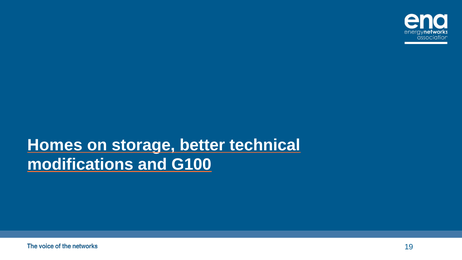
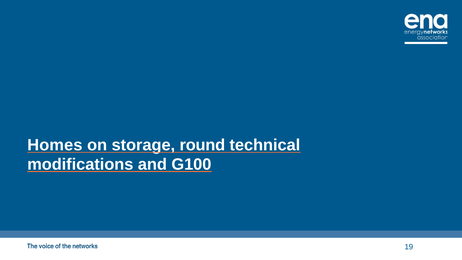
better: better -> round
